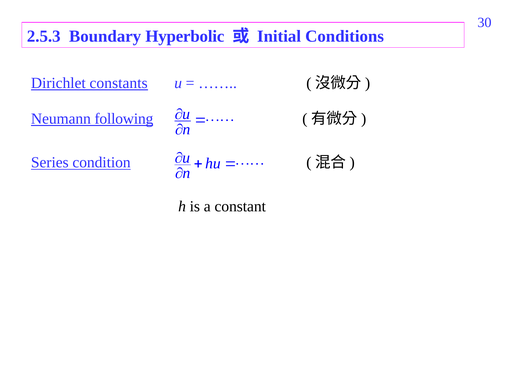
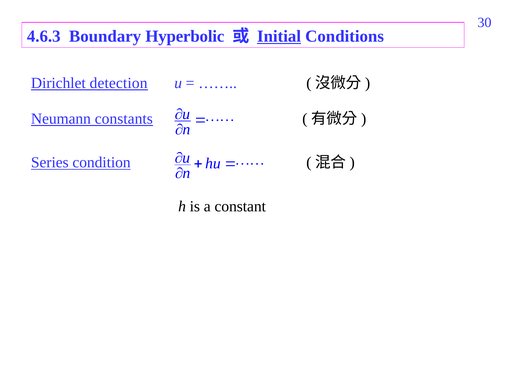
2.5.3: 2.5.3 -> 4.6.3
Initial underline: none -> present
constants: constants -> detection
following: following -> constants
